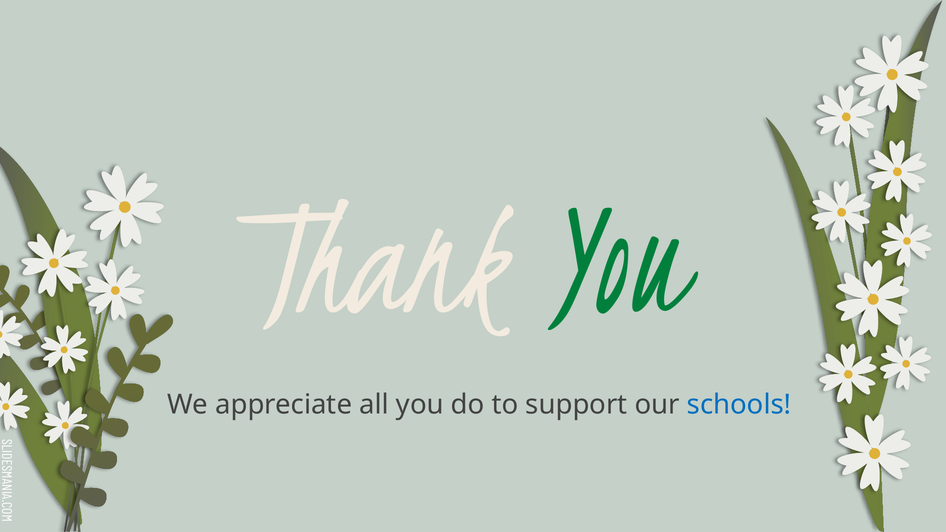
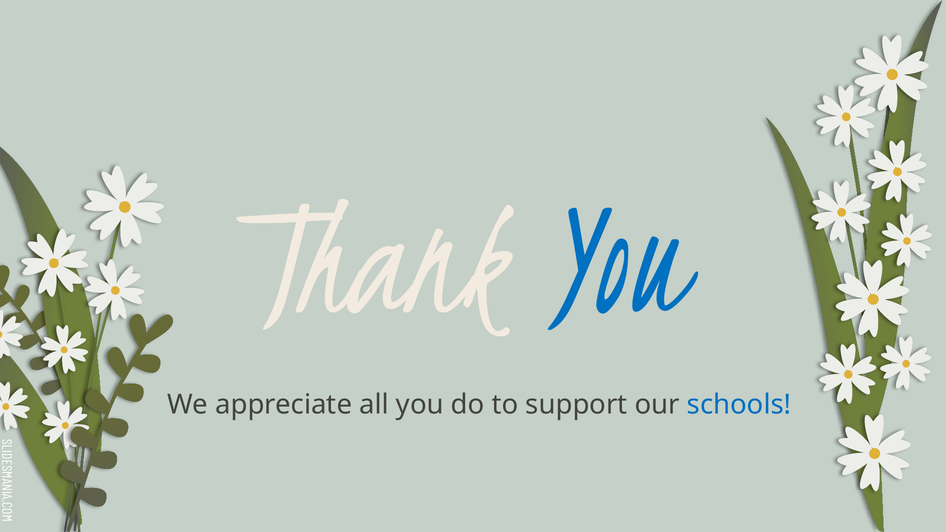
You at (616, 252) colour: green -> blue
